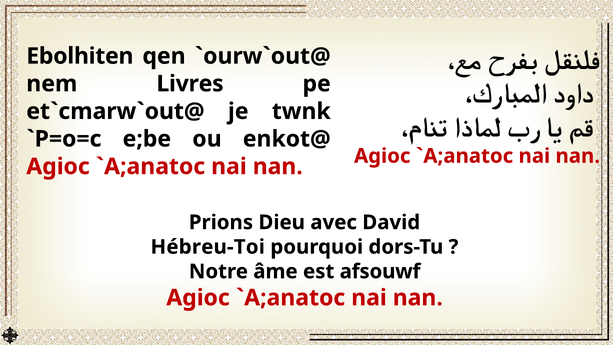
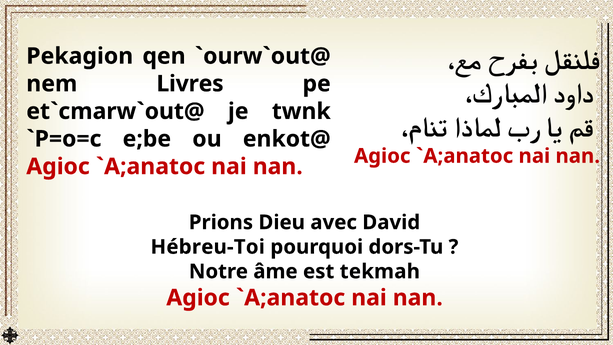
Ebolhiten: Ebolhiten -> Pekagion
afsouwf: afsouwf -> tekmah
